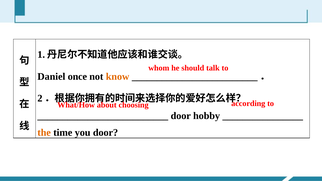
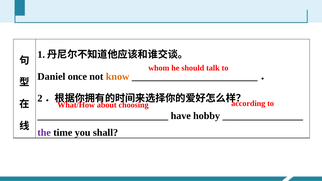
door at (181, 116): door -> have
the colour: orange -> purple
you door: door -> shall
